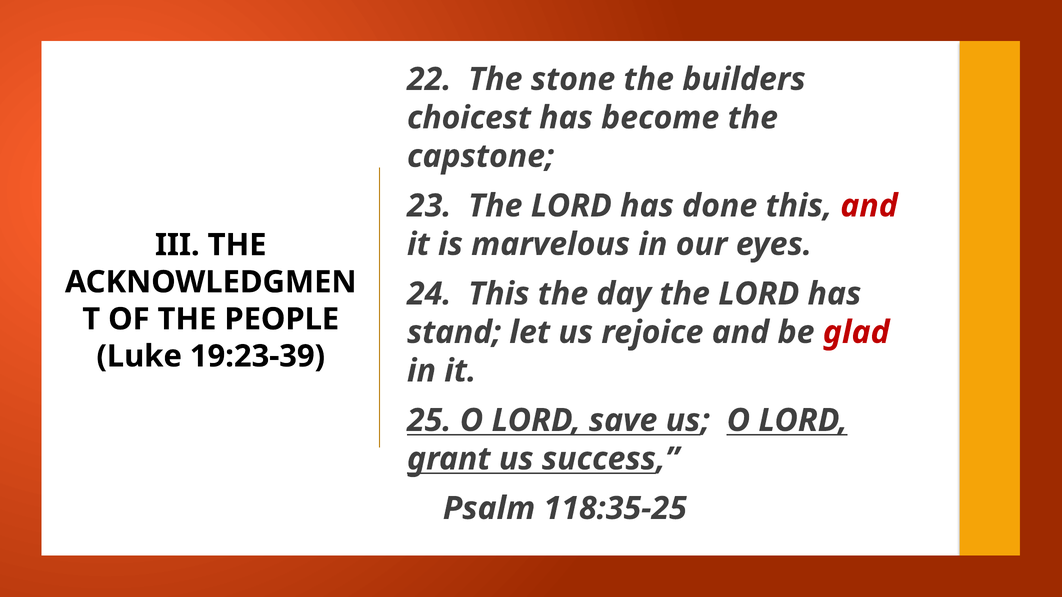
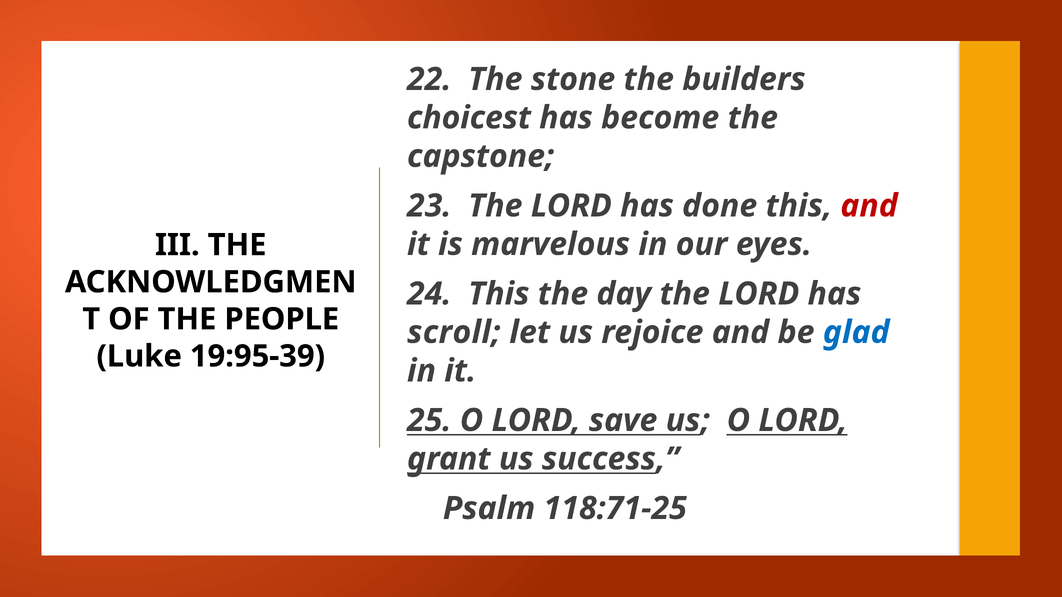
stand: stand -> scroll
glad colour: red -> blue
19:23-39: 19:23-39 -> 19:95-39
118:35-25: 118:35-25 -> 118:71-25
